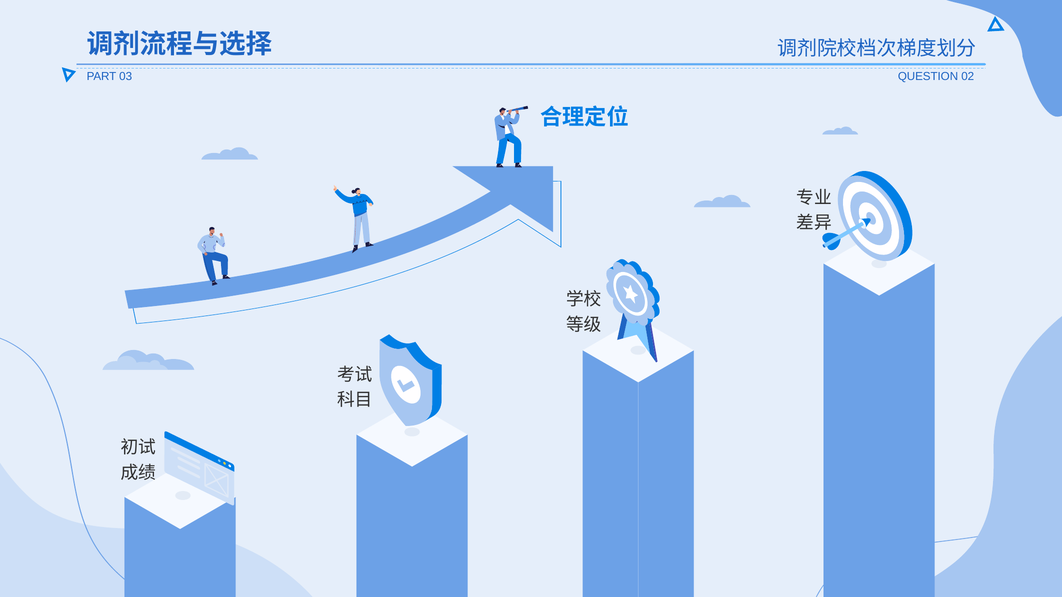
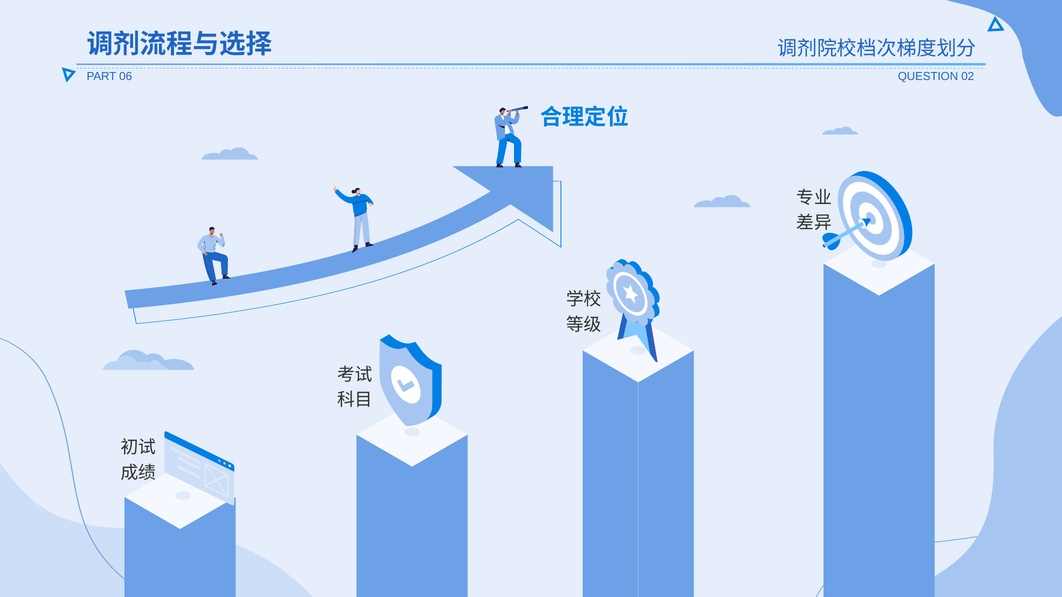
03: 03 -> 06
